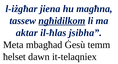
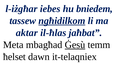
jiena: jiena -> iebes
magħna: magħna -> bniedem
jsibha: jsibha -> jaħbat
Ġesù underline: none -> present
